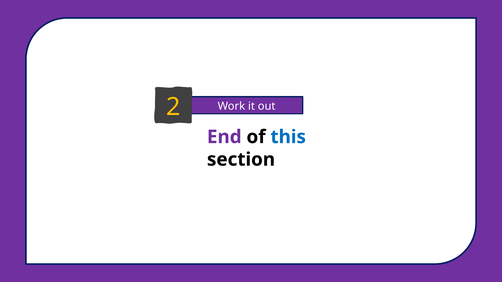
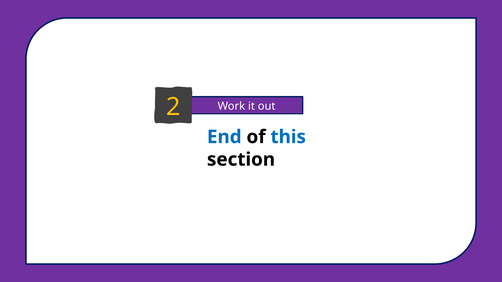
End colour: purple -> blue
